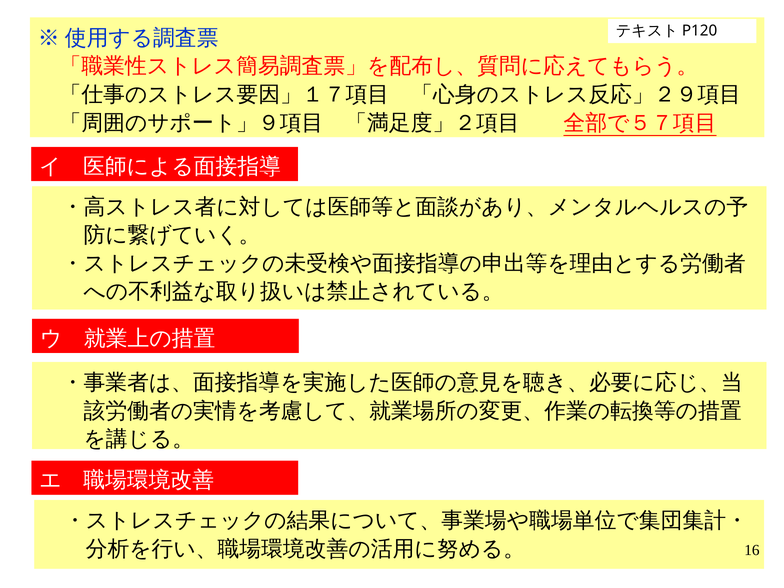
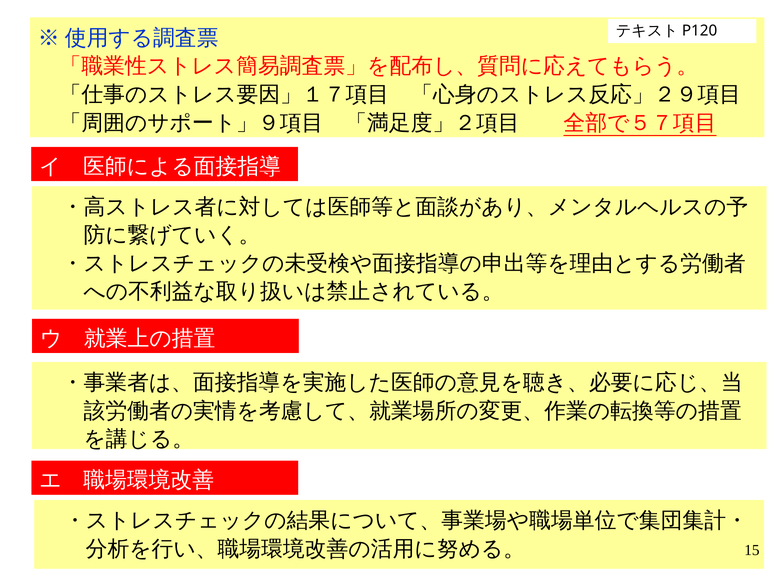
16: 16 -> 15
